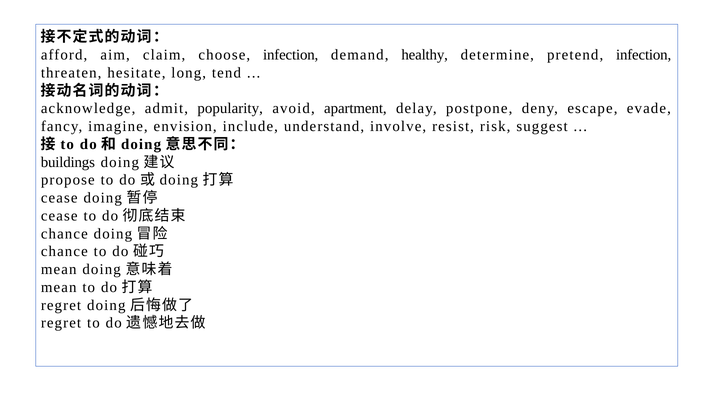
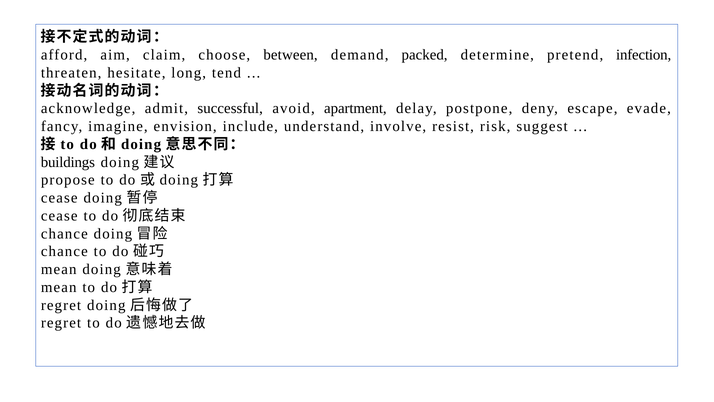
choose infection: infection -> between
healthy: healthy -> packed
popularity: popularity -> successful
